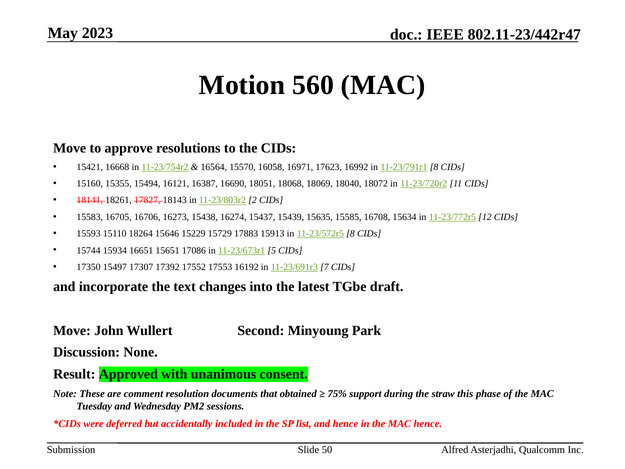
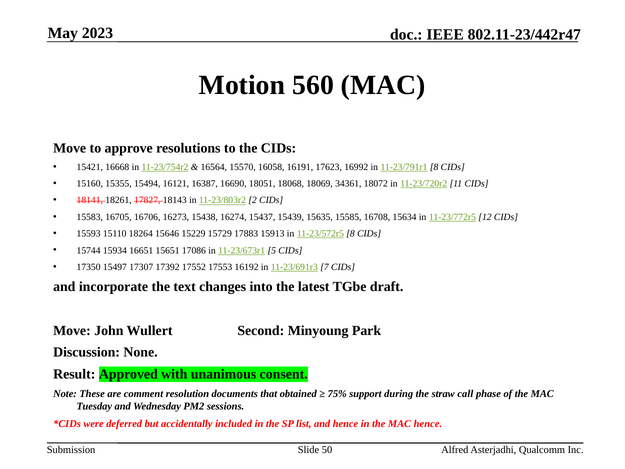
16971: 16971 -> 16191
18040: 18040 -> 34361
this: this -> call
